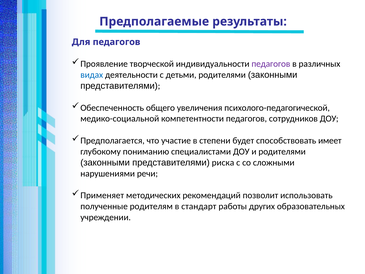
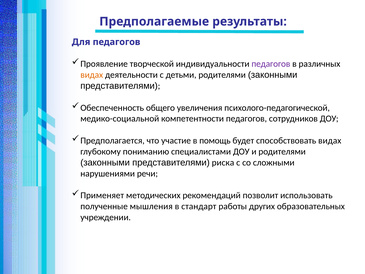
видах at (92, 75) colour: blue -> orange
степени: степени -> помощь
способствовать имеет: имеет -> видах
родителям: родителям -> мышления
